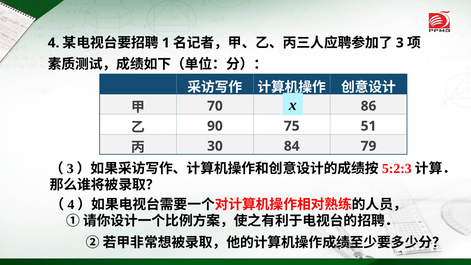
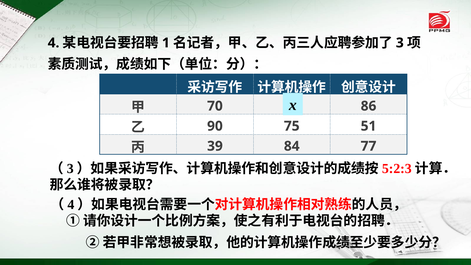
30: 30 -> 39
79: 79 -> 77
